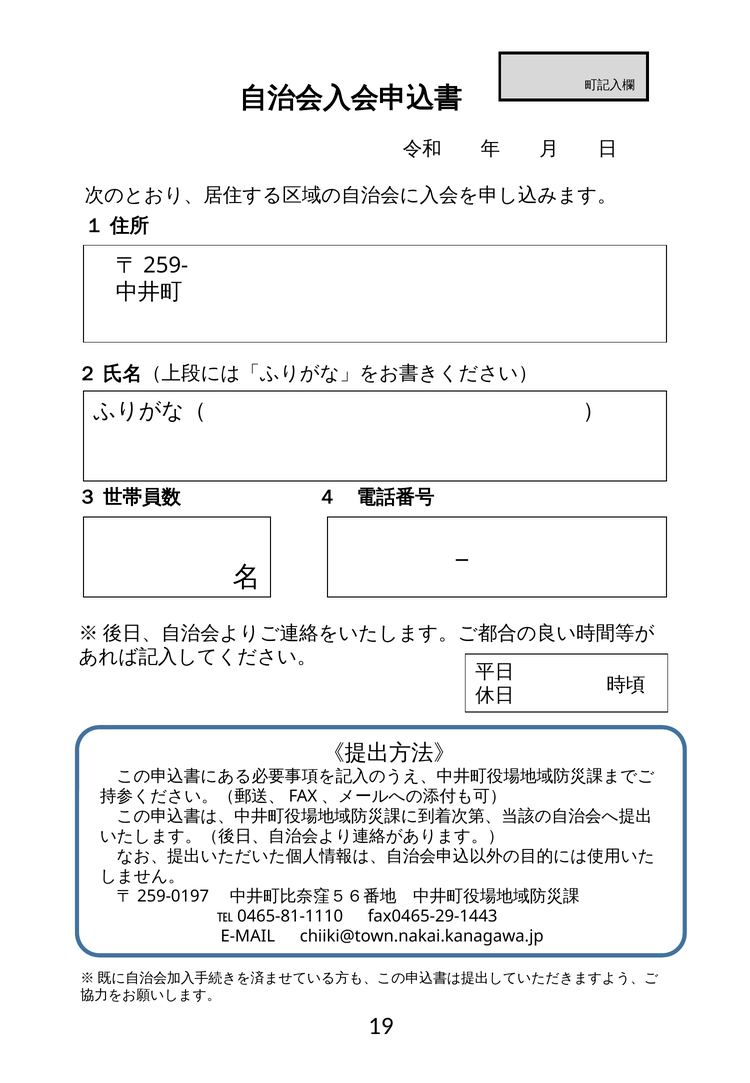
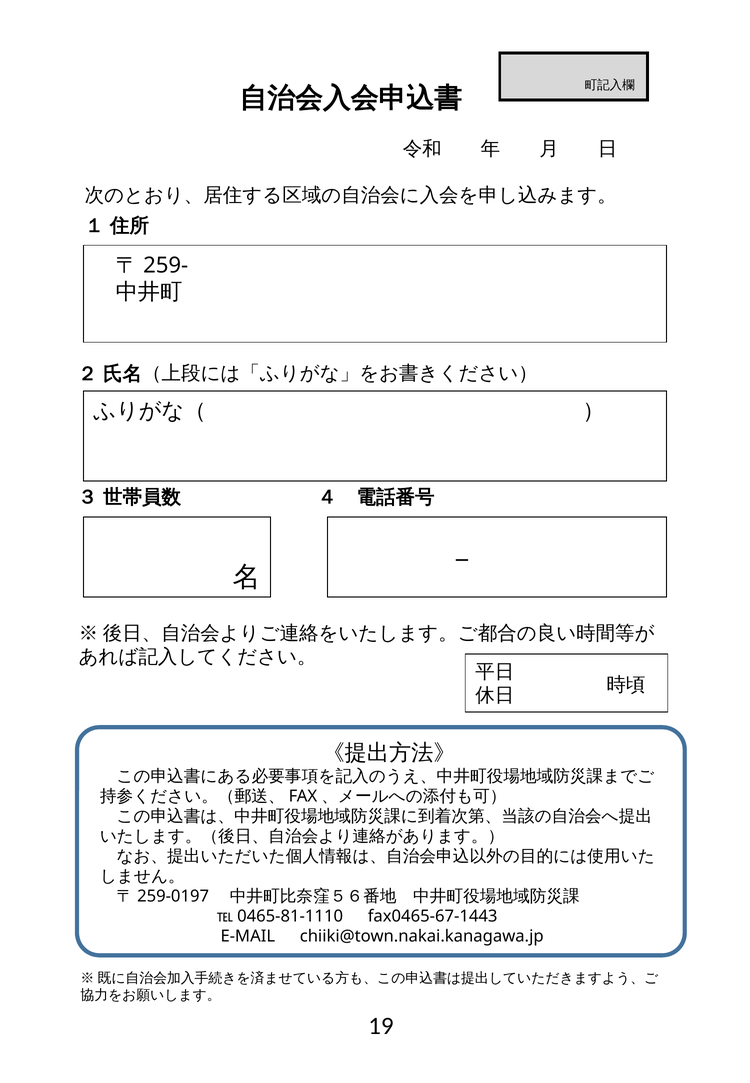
fax0465-29-1443: fax0465-29-1443 -> fax0465-67-1443
